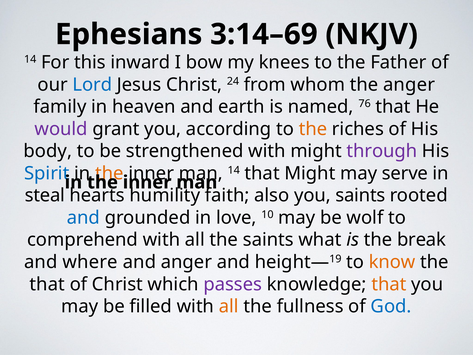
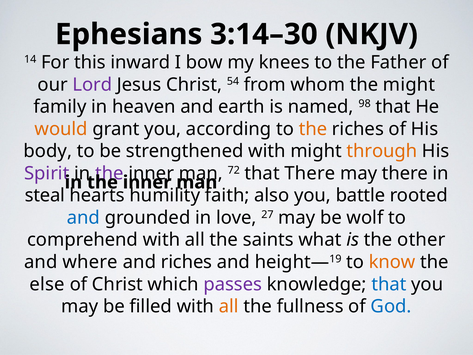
3:14–69: 3:14–69 -> 3:14–30
Lord colour: blue -> purple
24: 24 -> 54
the anger: anger -> might
76: 76 -> 98
would colour: purple -> orange
through colour: purple -> orange
Spirit colour: blue -> purple
the at (109, 173) colour: orange -> purple
14 at (234, 170): 14 -> 72
that Might: Might -> There
may serve: serve -> there
you saints: saints -> battle
10: 10 -> 27
break: break -> other
and anger: anger -> riches
that at (47, 284): that -> else
that at (389, 284) colour: orange -> blue
